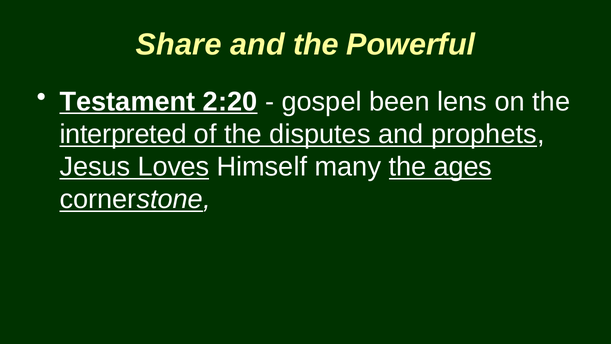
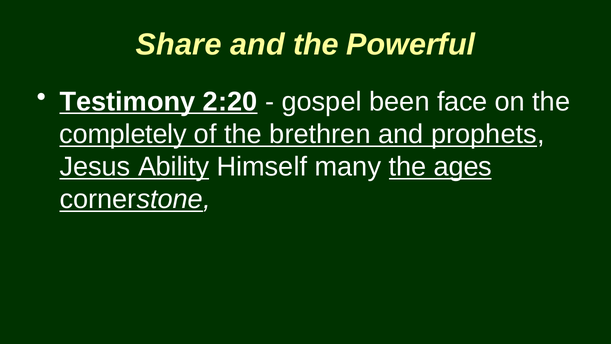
Testament: Testament -> Testimony
lens: lens -> face
interpreted: interpreted -> completely
disputes: disputes -> brethren
Loves: Loves -> Ability
